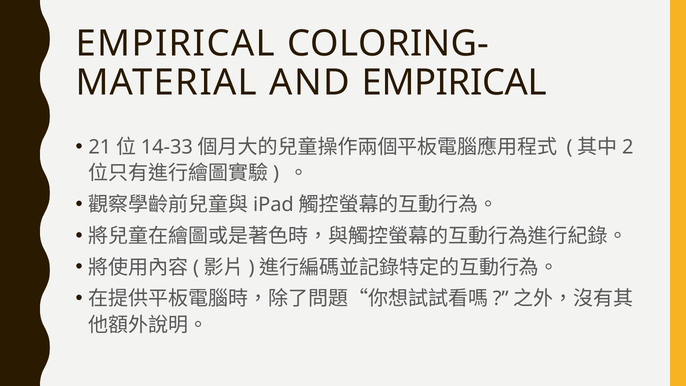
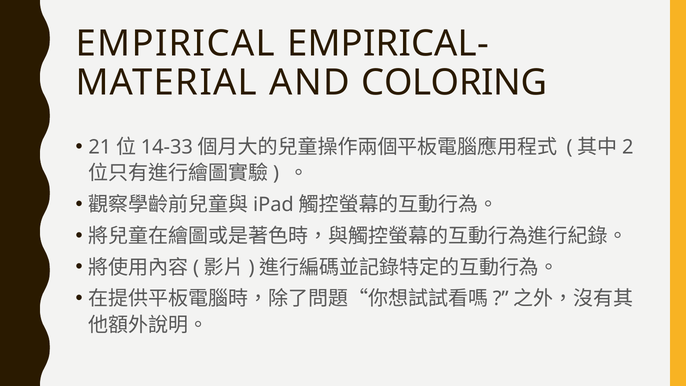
COLORING-: COLORING- -> EMPIRICAL-
AND EMPIRICAL: EMPIRICAL -> COLORING
